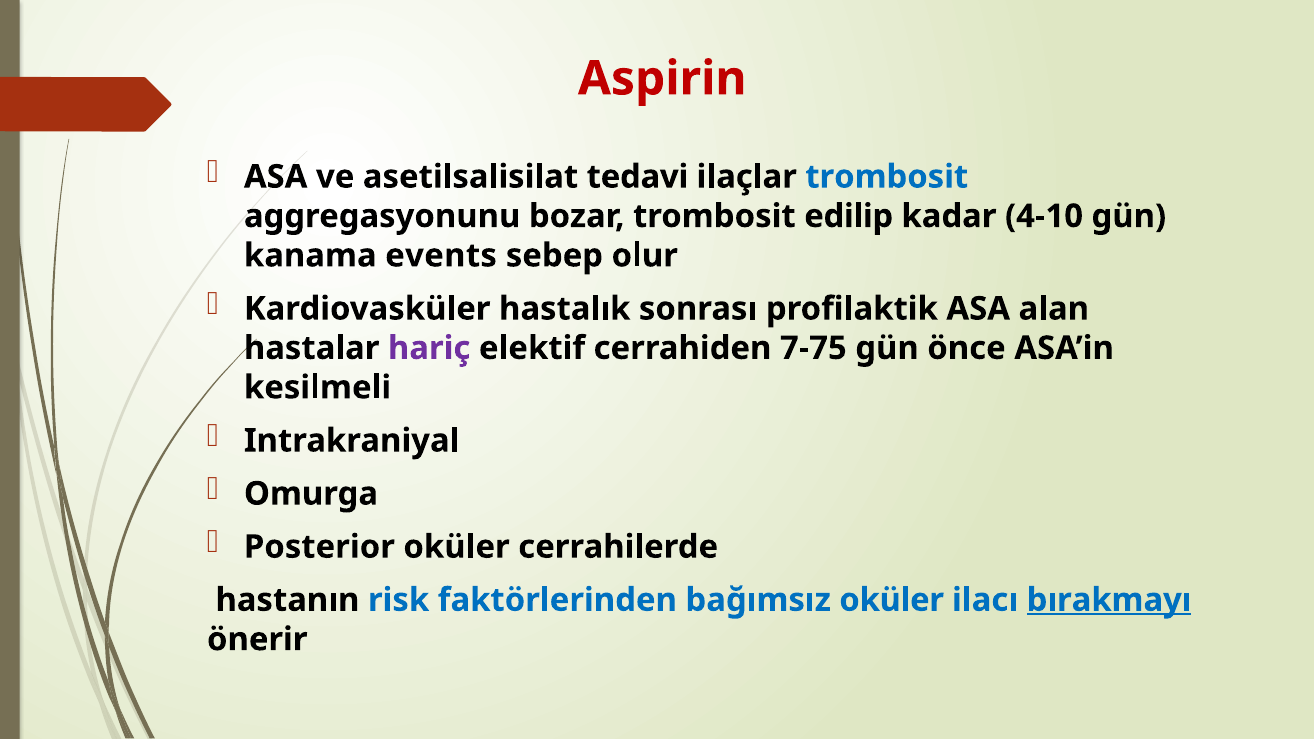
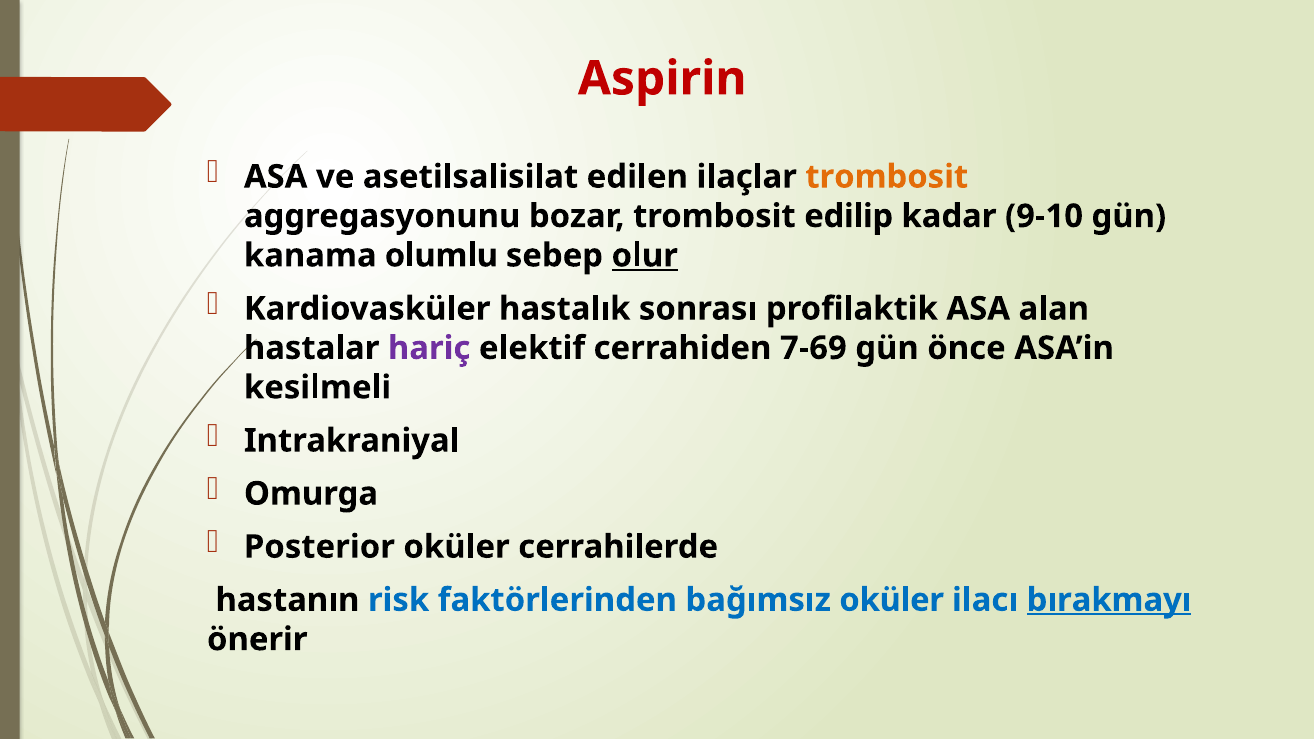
tedavi: tedavi -> edilen
trombosit at (887, 177) colour: blue -> orange
4-10: 4-10 -> 9-10
events: events -> olumlu
olur underline: none -> present
7-75: 7-75 -> 7-69
